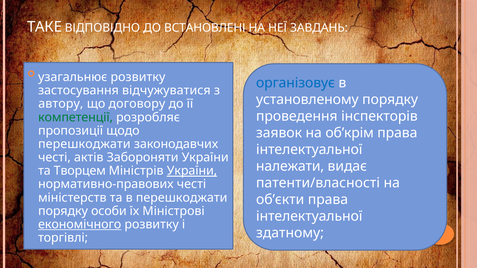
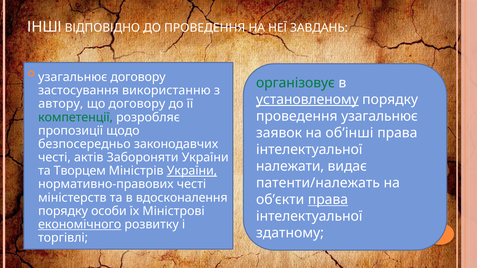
ТАКЕ: ТАКЕ -> ІНШІ
ДО ВСТАНОВЛЕНІ: ВСТАНОВЛЕНІ -> ПРОВЕДЕННЯ
узагальнює розвитку: розвитку -> договору
організовує colour: blue -> green
відчужуватися: відчужуватися -> використанню
установленому underline: none -> present
проведення інспекторів: інспекторів -> узагальнює
об’крім: об’крім -> об’інші
перешкоджати at (84, 144): перешкоджати -> безпосередньо
патенти/власності: патенти/власності -> патенти/належать
в перешкоджати: перешкоджати -> вдосконалення
права at (328, 200) underline: none -> present
